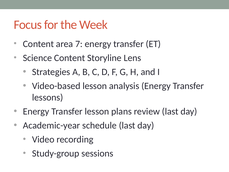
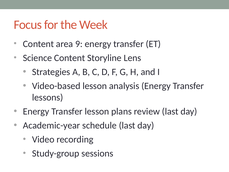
7: 7 -> 9
